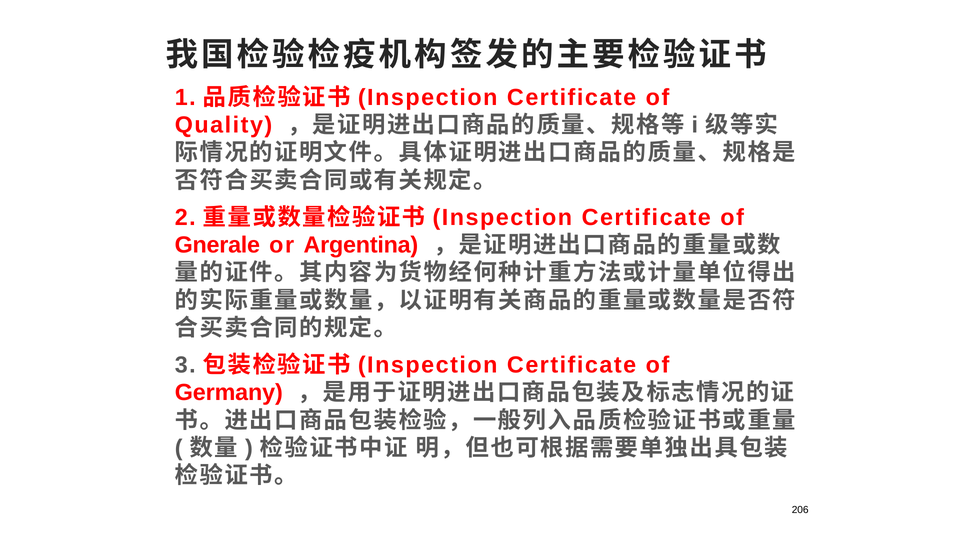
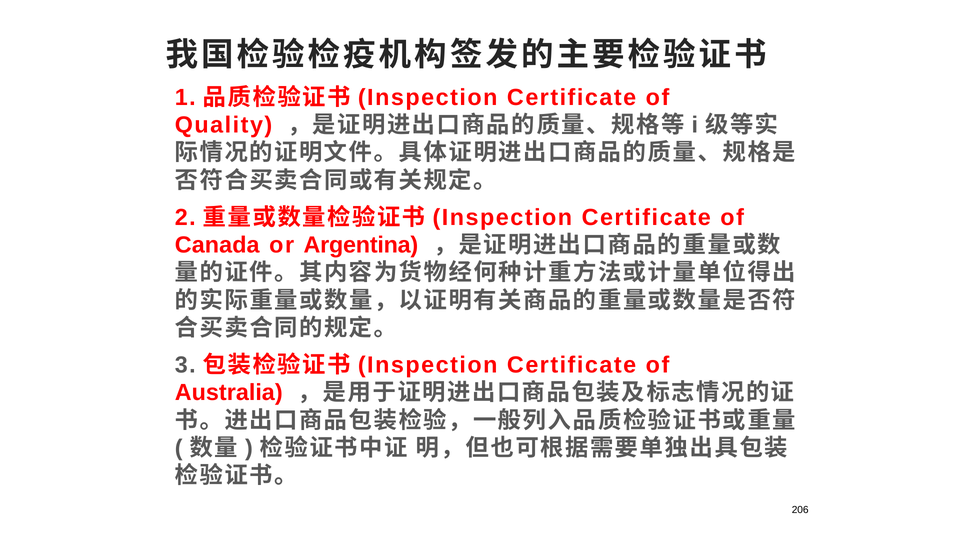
Gnerale: Gnerale -> Canada
Germany: Germany -> Australia
